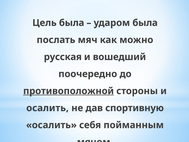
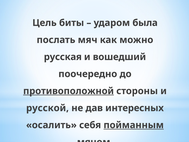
Цель была: была -> биты
осалить at (47, 108): осалить -> русской
спортивную: спортивную -> интересных
пойманным underline: none -> present
